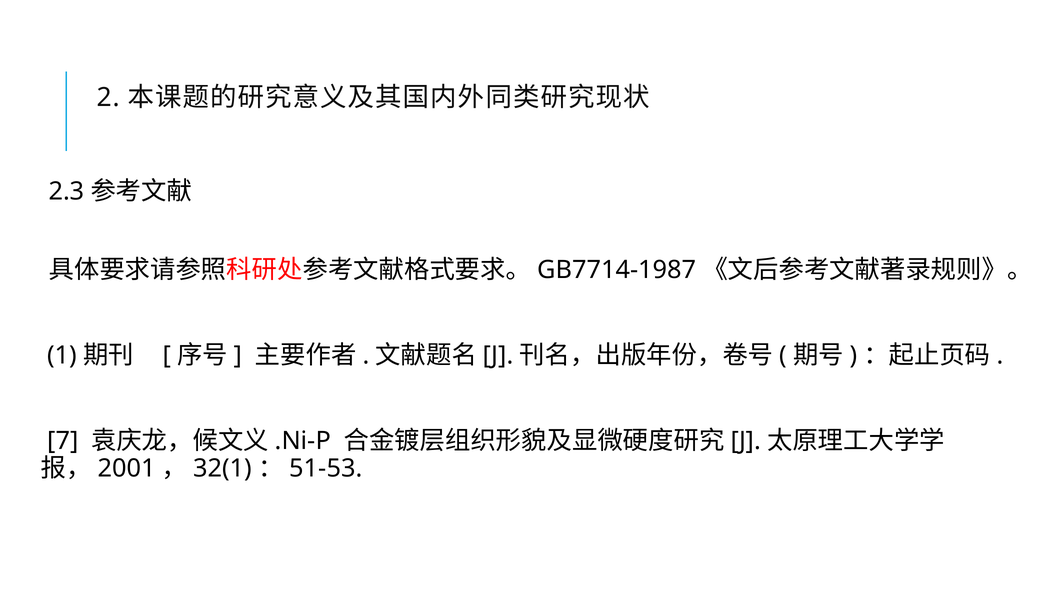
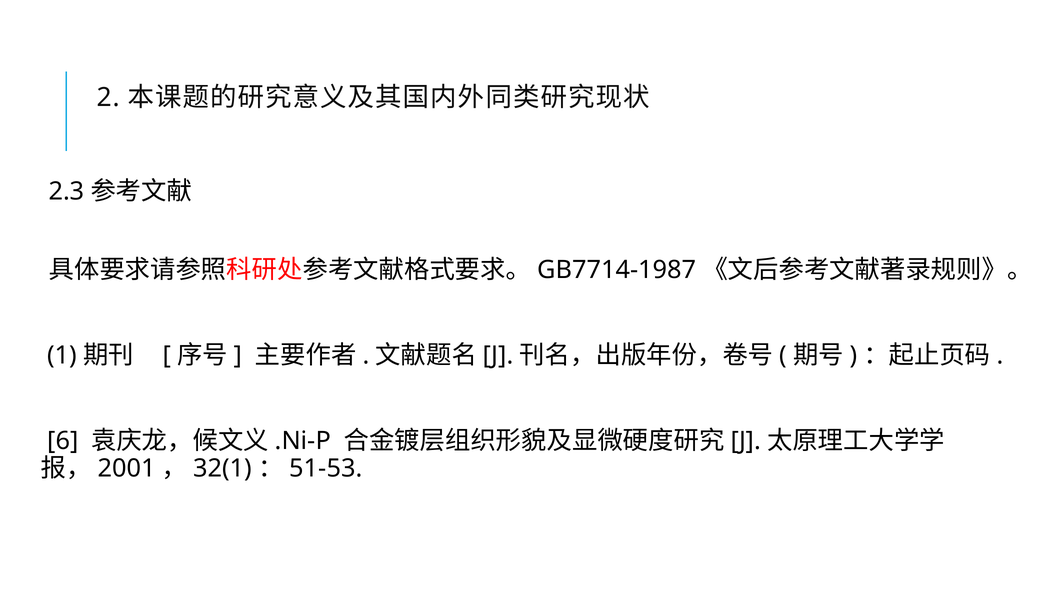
7: 7 -> 6
